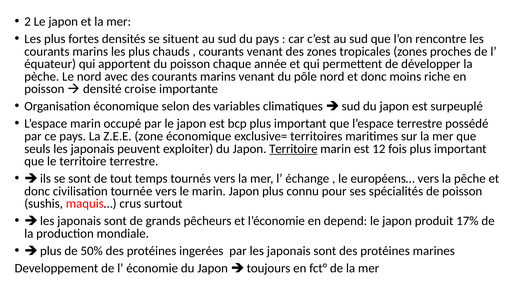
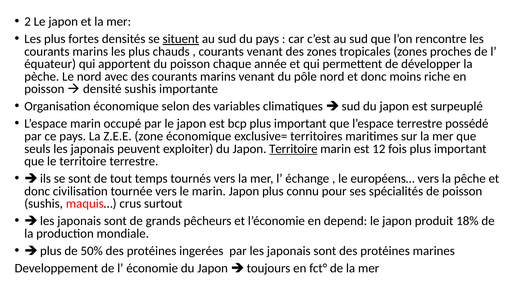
situent underline: none -> present
densité croise: croise -> sushis
17%: 17% -> 18%
